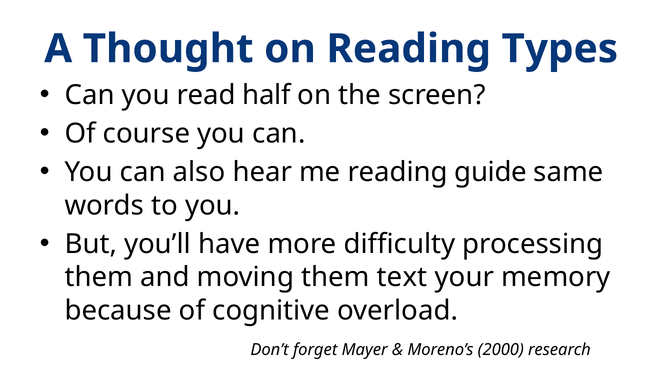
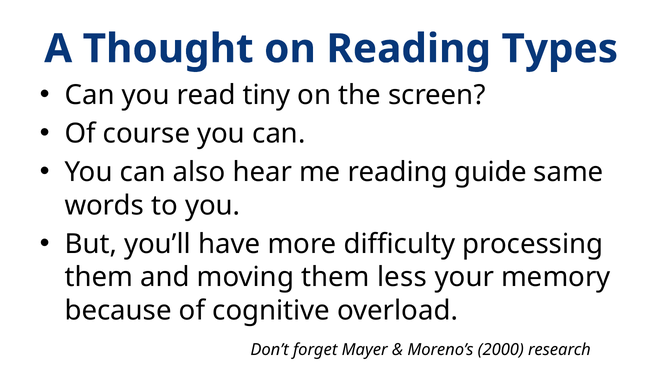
half: half -> tiny
text: text -> less
